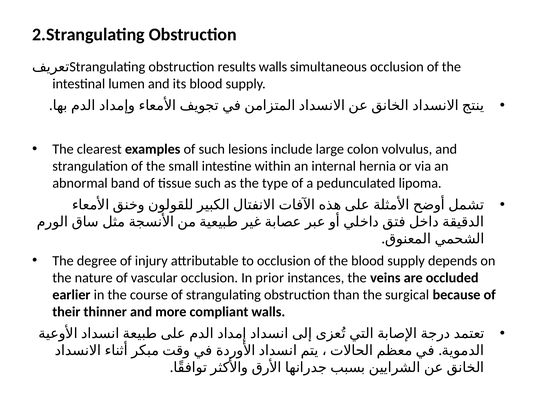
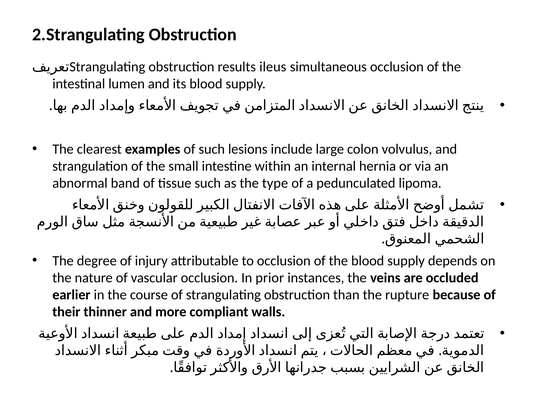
results walls: walls -> ileus
surgical: surgical -> rupture
